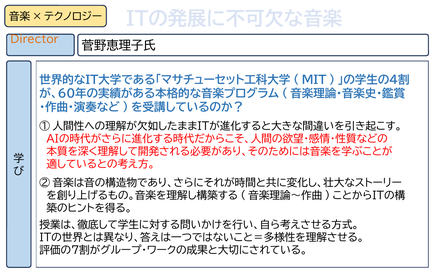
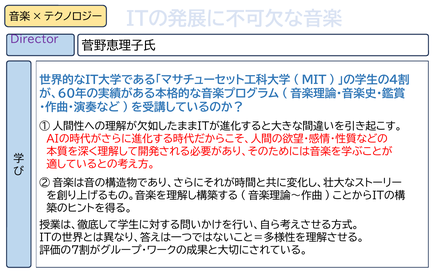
Director colour: orange -> purple
